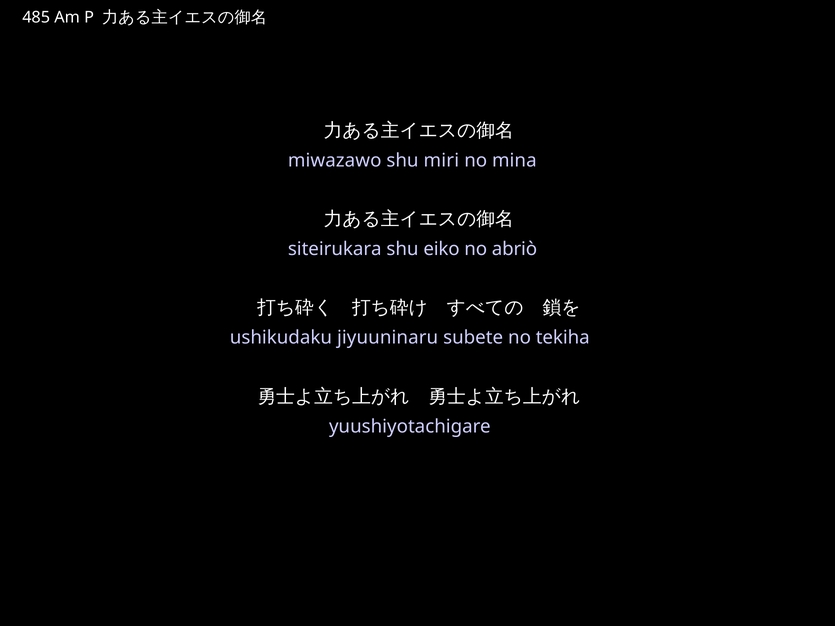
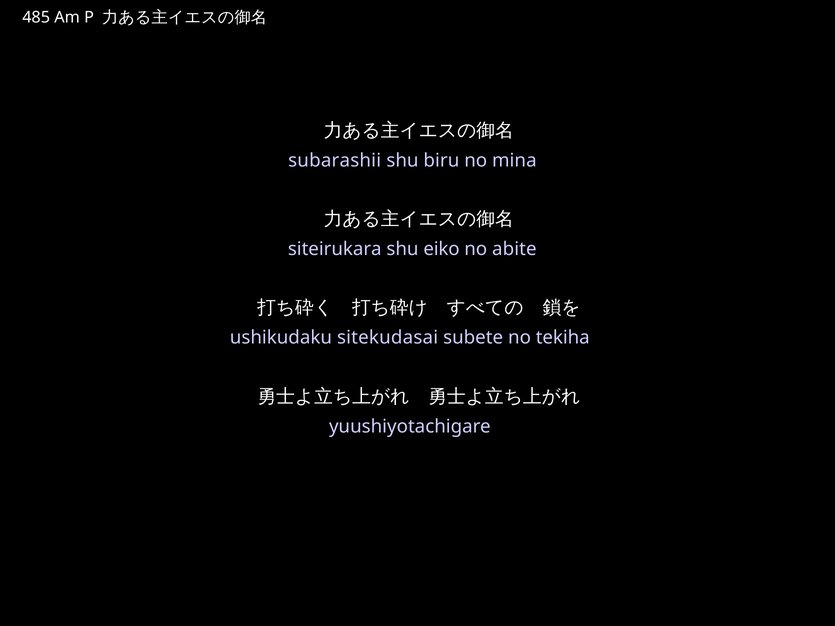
miwazawo: miwazawo -> subarashii
miri: miri -> biru
abriò: abriò -> abite
jiyuuninaru: jiyuuninaru -> sitekudasai
